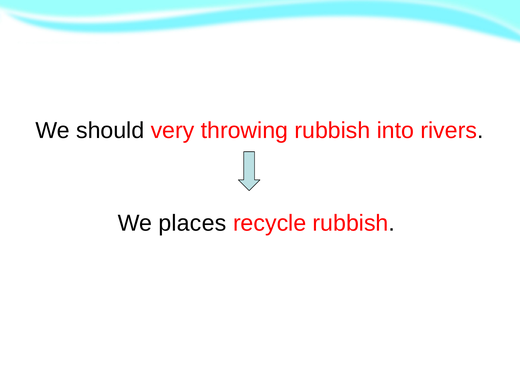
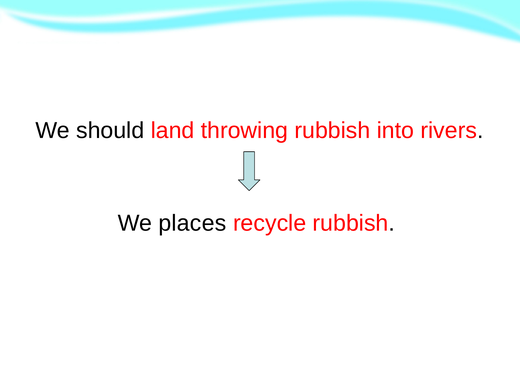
very: very -> land
